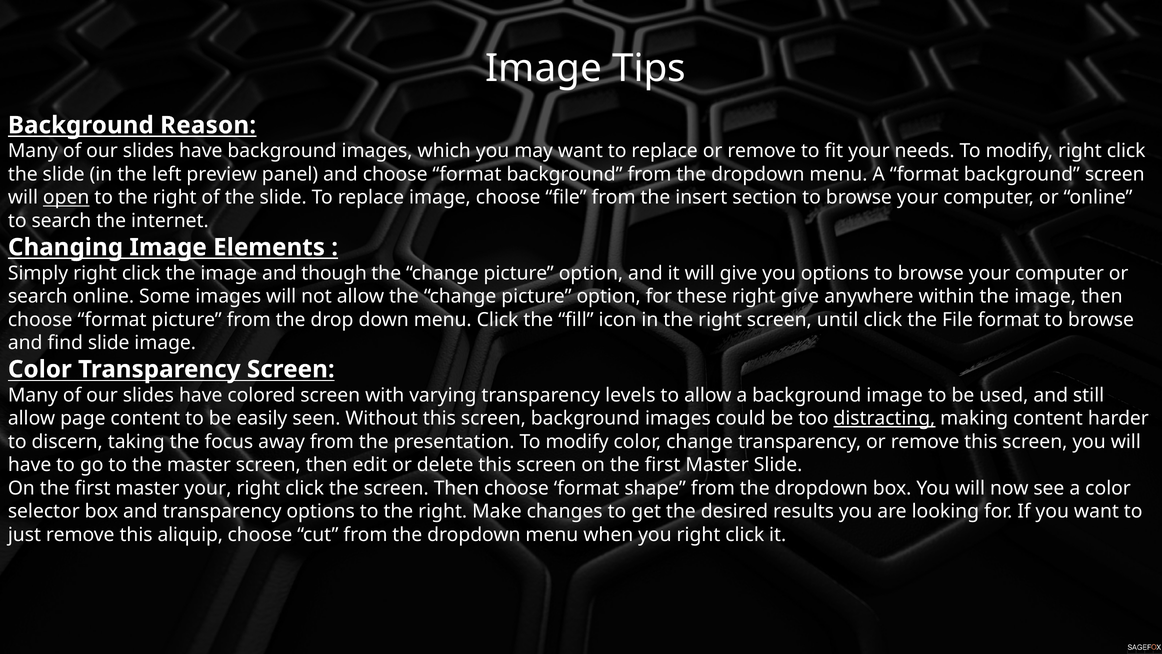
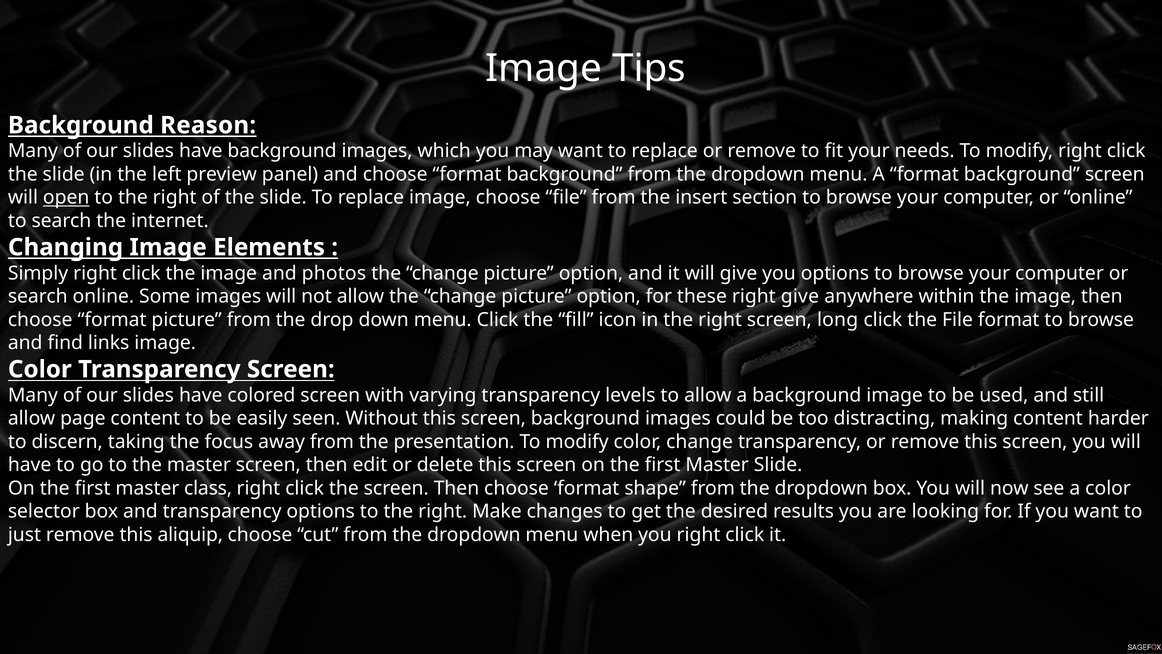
though: though -> photos
until: until -> long
find slide: slide -> links
distracting underline: present -> none
master your: your -> class
